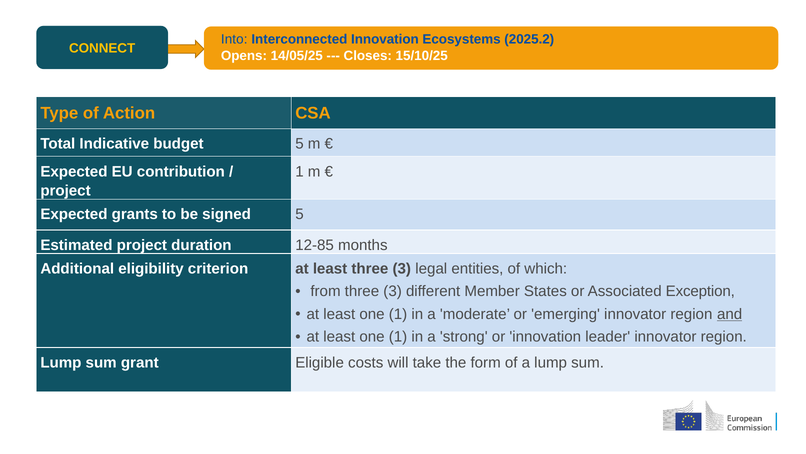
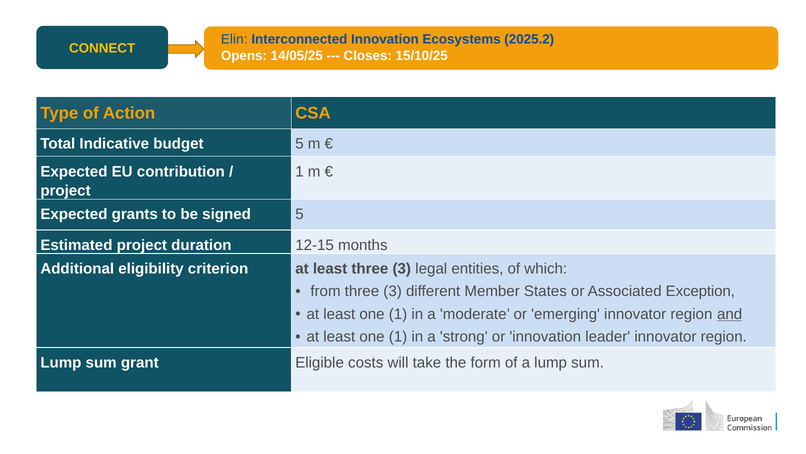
Into: Into -> Elin
12-85: 12-85 -> 12-15
